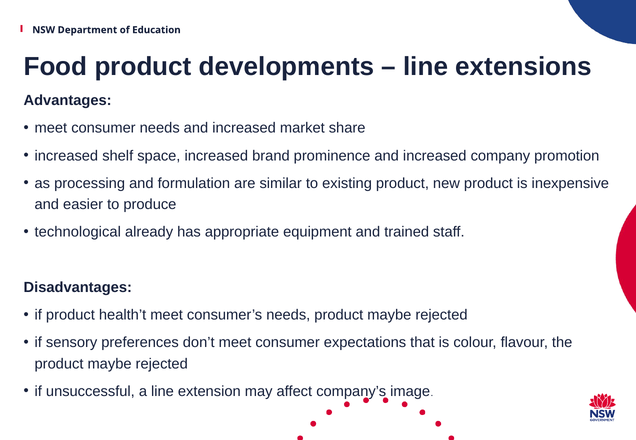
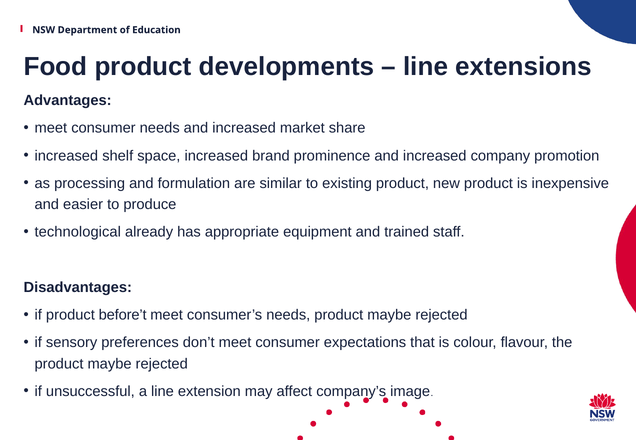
health’t: health’t -> before’t
